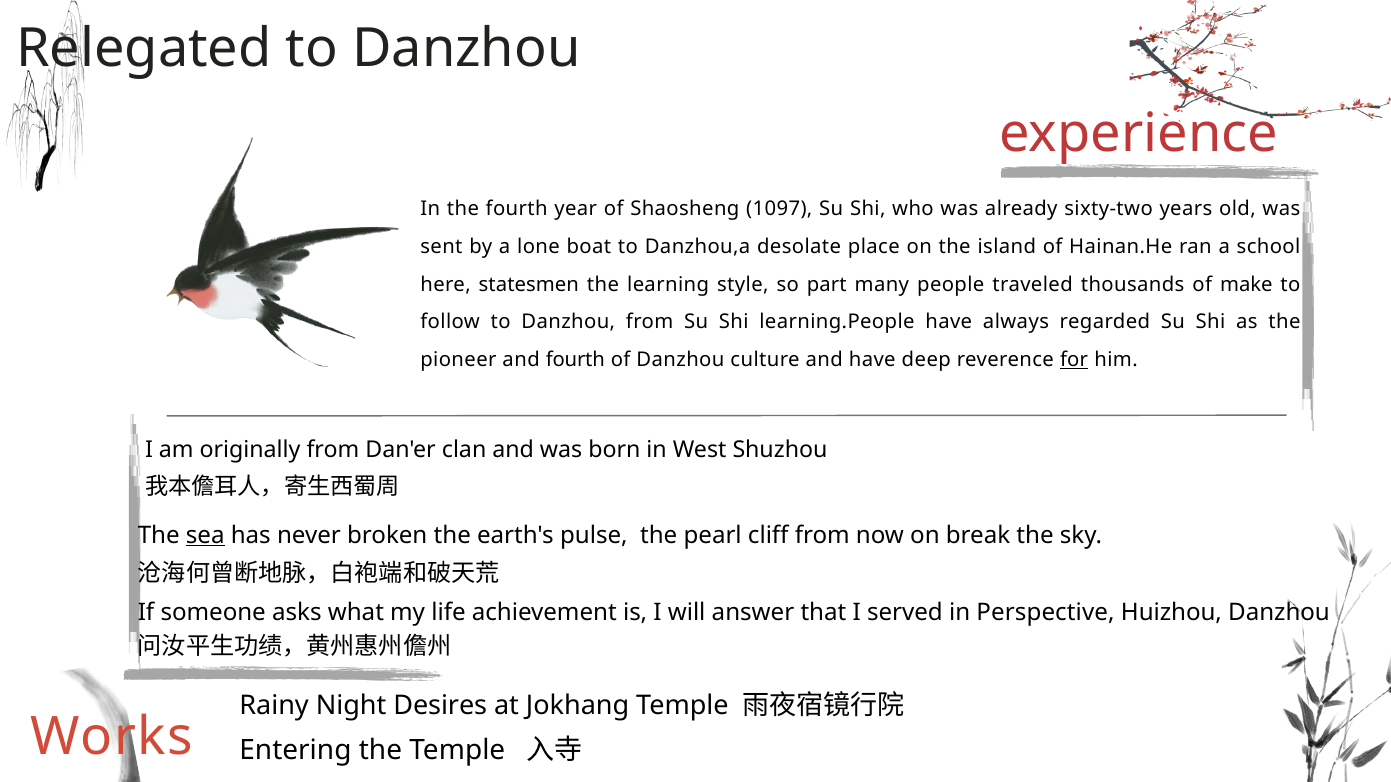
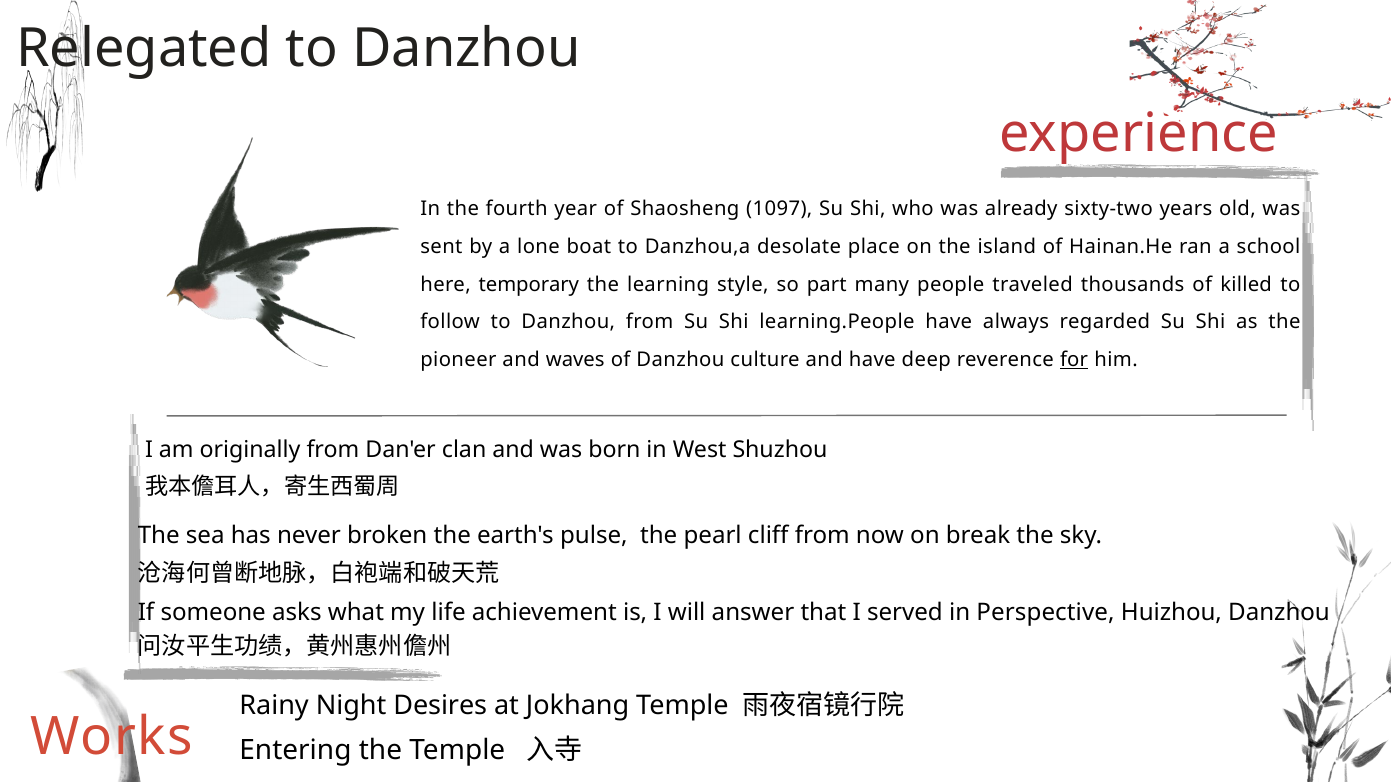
statesmen: statesmen -> temporary
make: make -> killed
and fourth: fourth -> waves
sea underline: present -> none
